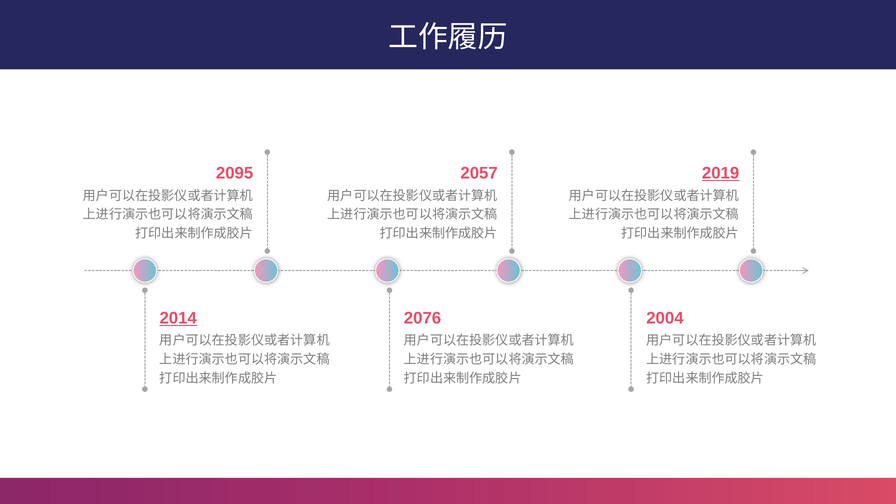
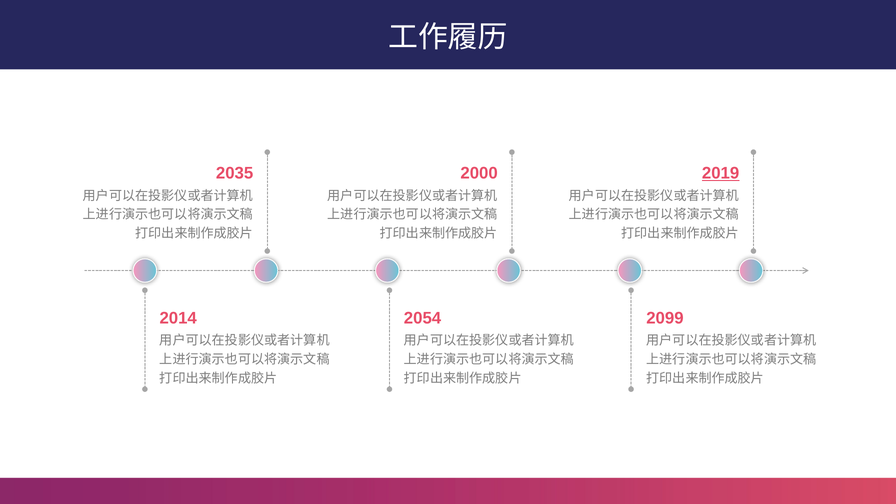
2095: 2095 -> 2035
2057: 2057 -> 2000
2014 underline: present -> none
2076: 2076 -> 2054
2004: 2004 -> 2099
